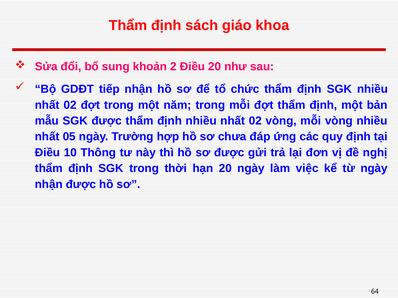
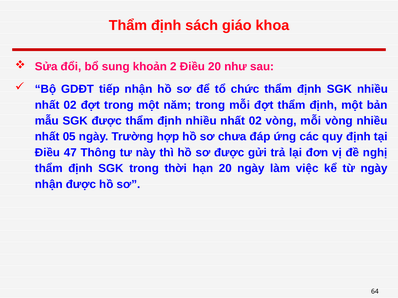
10: 10 -> 47
